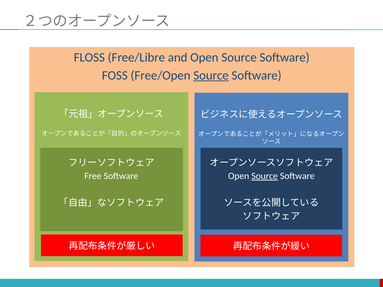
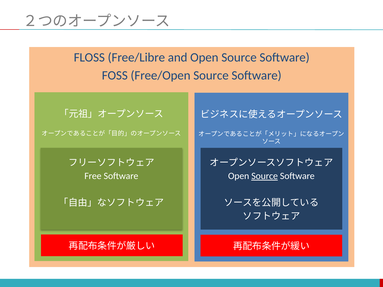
Source at (211, 75) underline: present -> none
